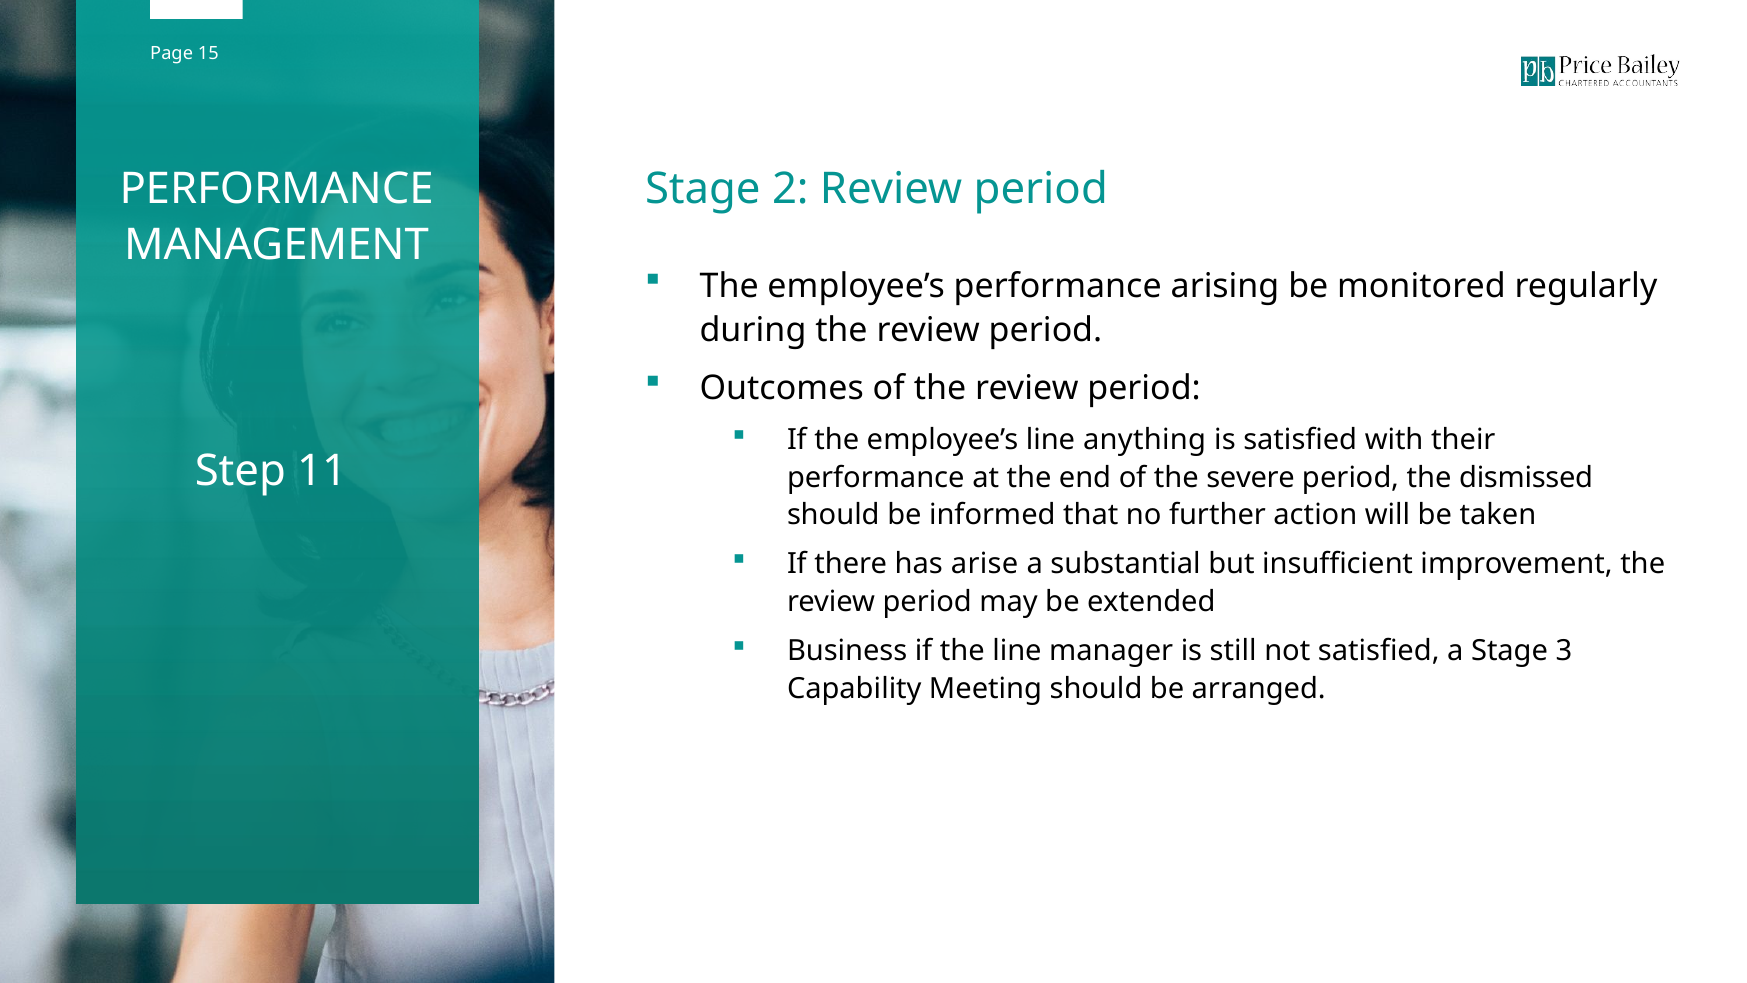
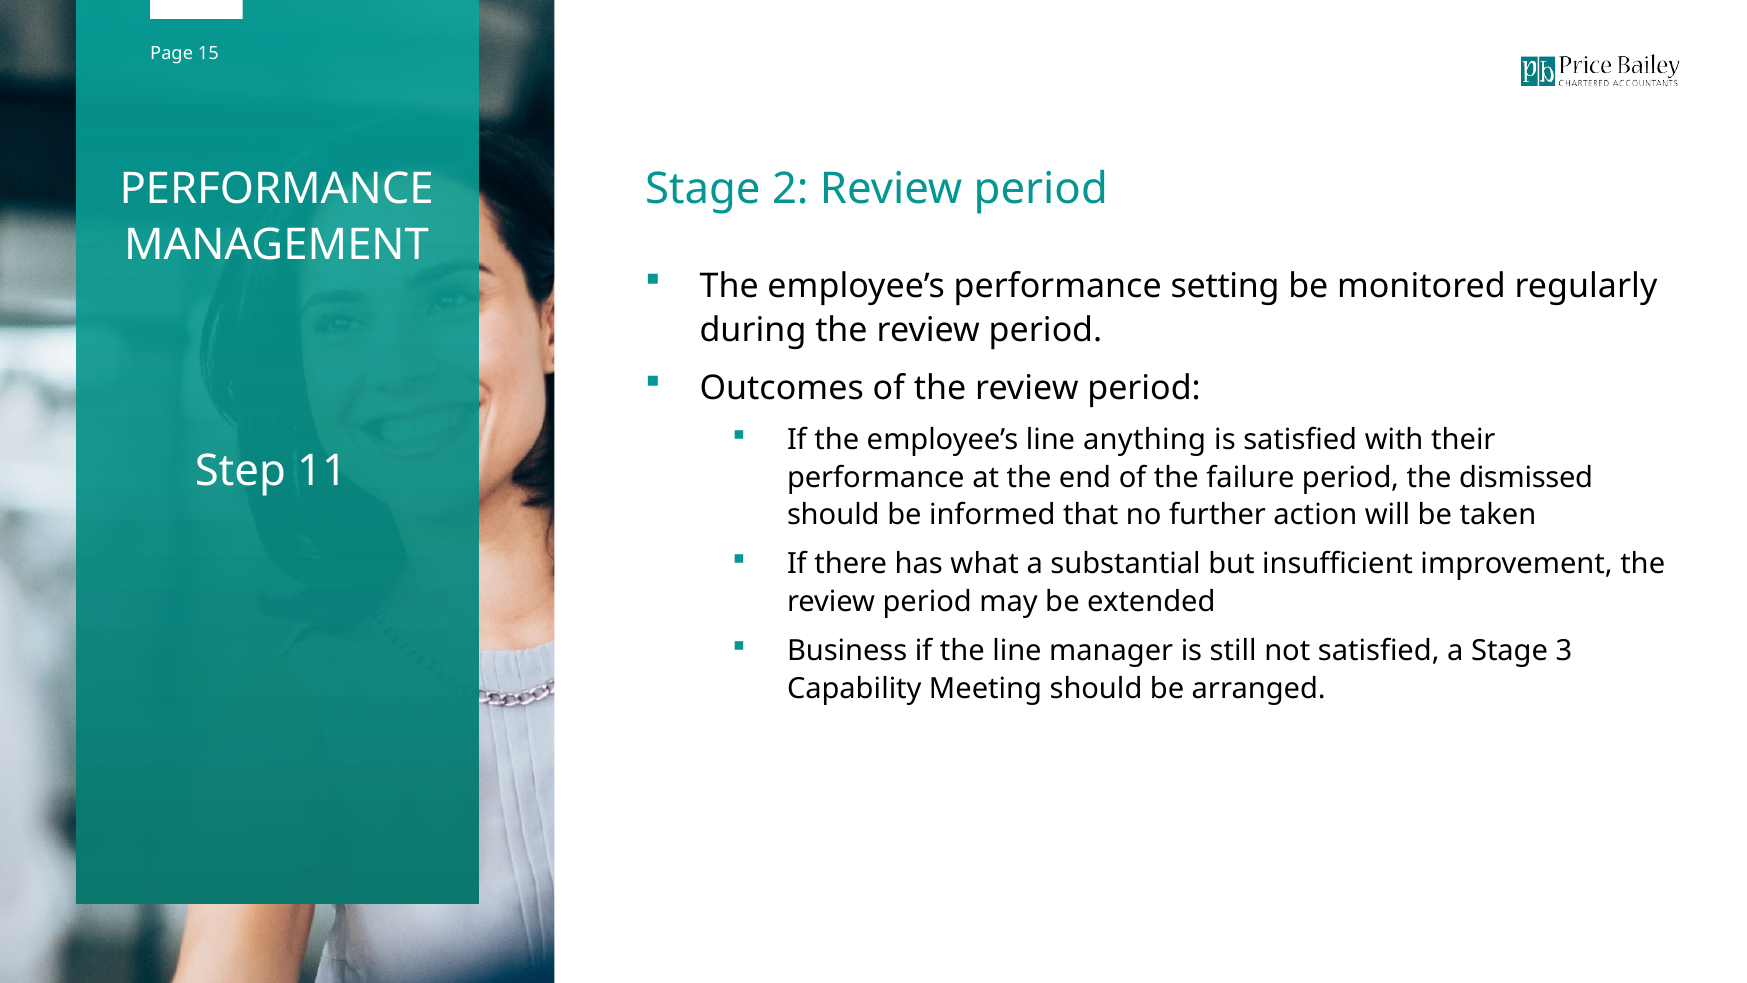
arising: arising -> setting
severe: severe -> failure
arise: arise -> what
